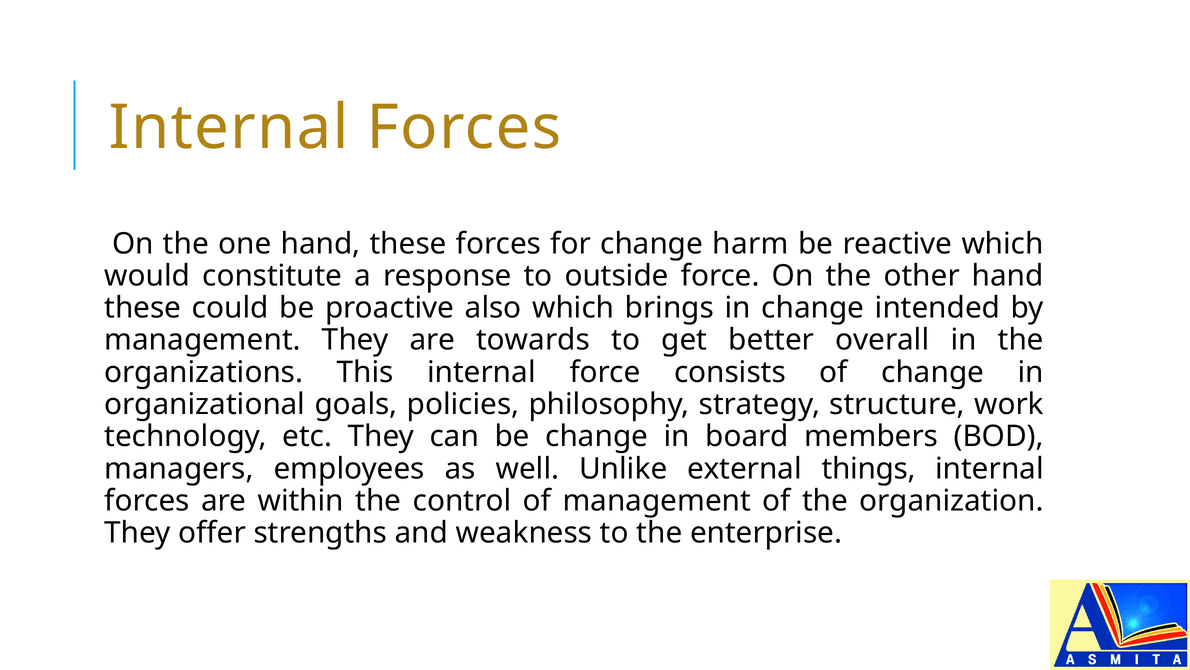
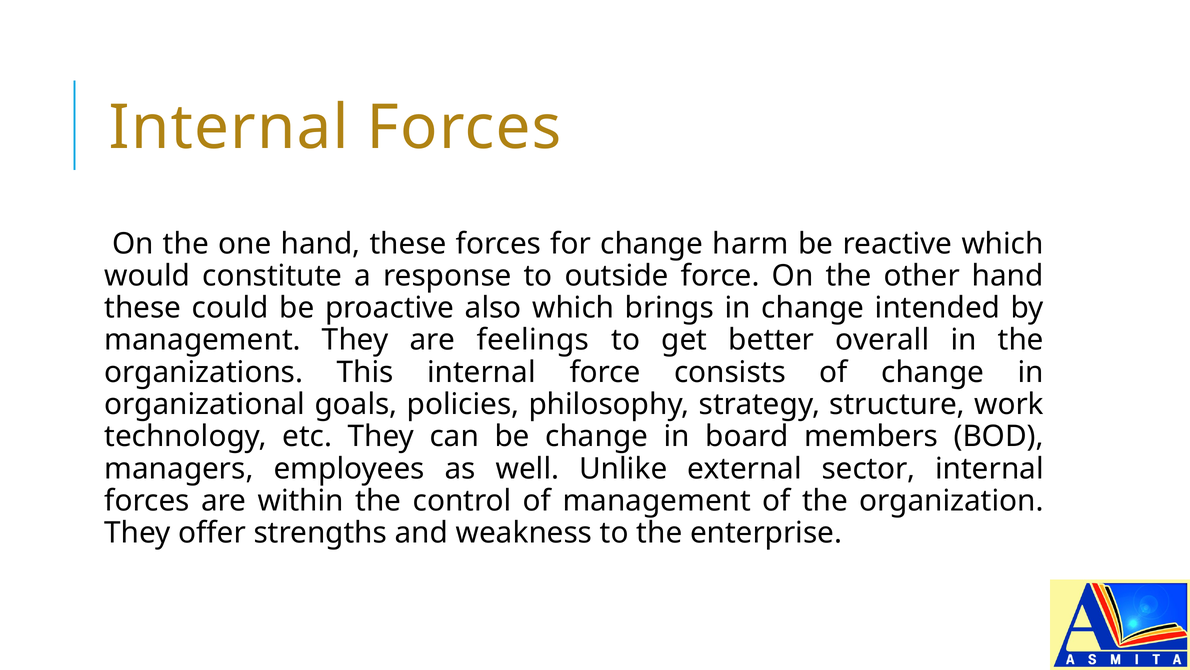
towards: towards -> feelings
things: things -> sector
